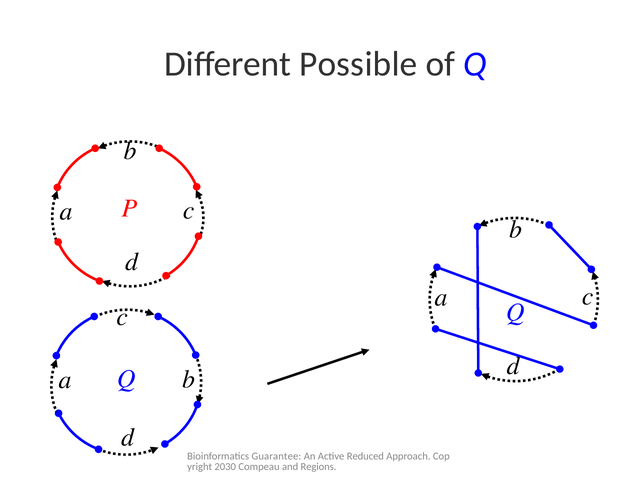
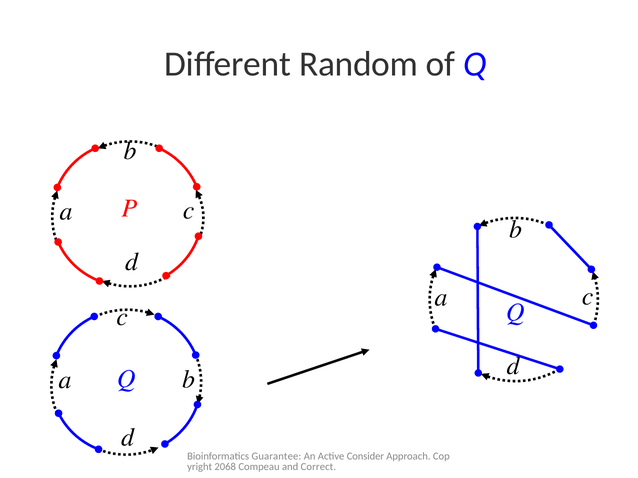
Possible: Possible -> Random
Reduced: Reduced -> Consider
2030: 2030 -> 2068
Regions: Regions -> Correct
